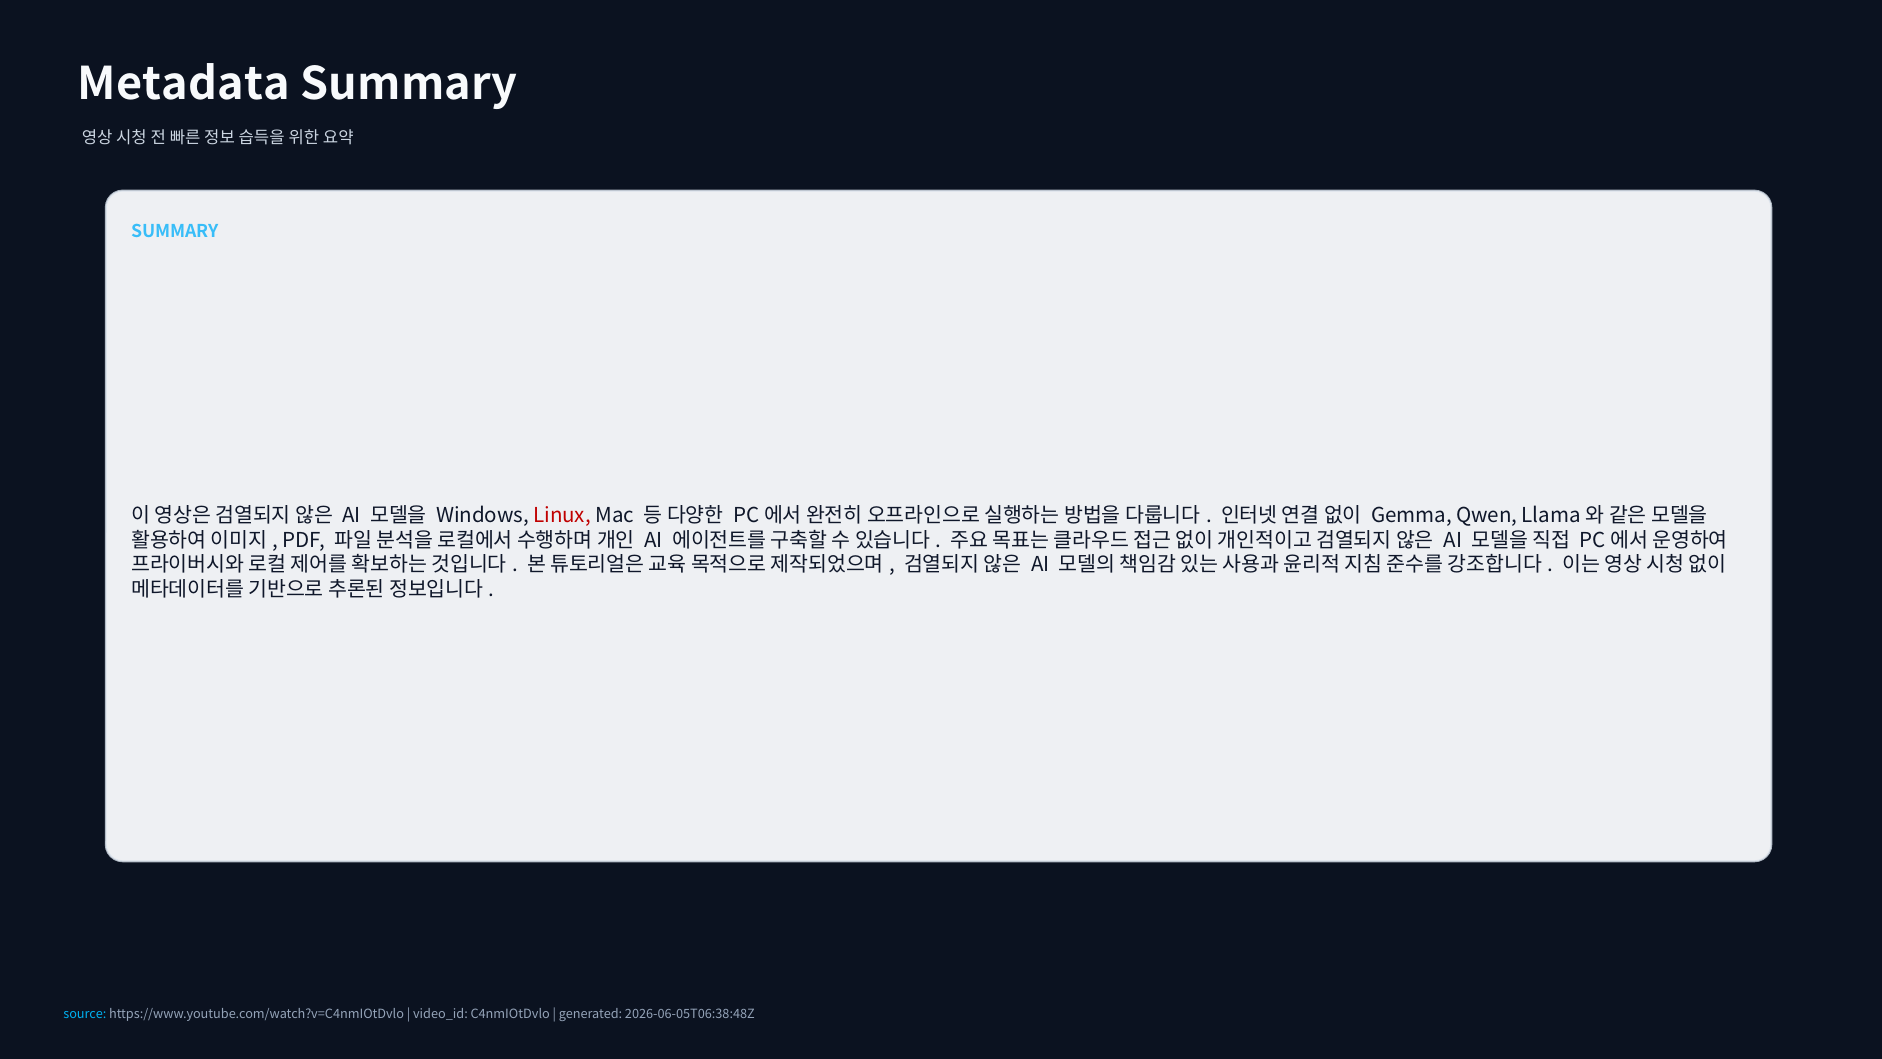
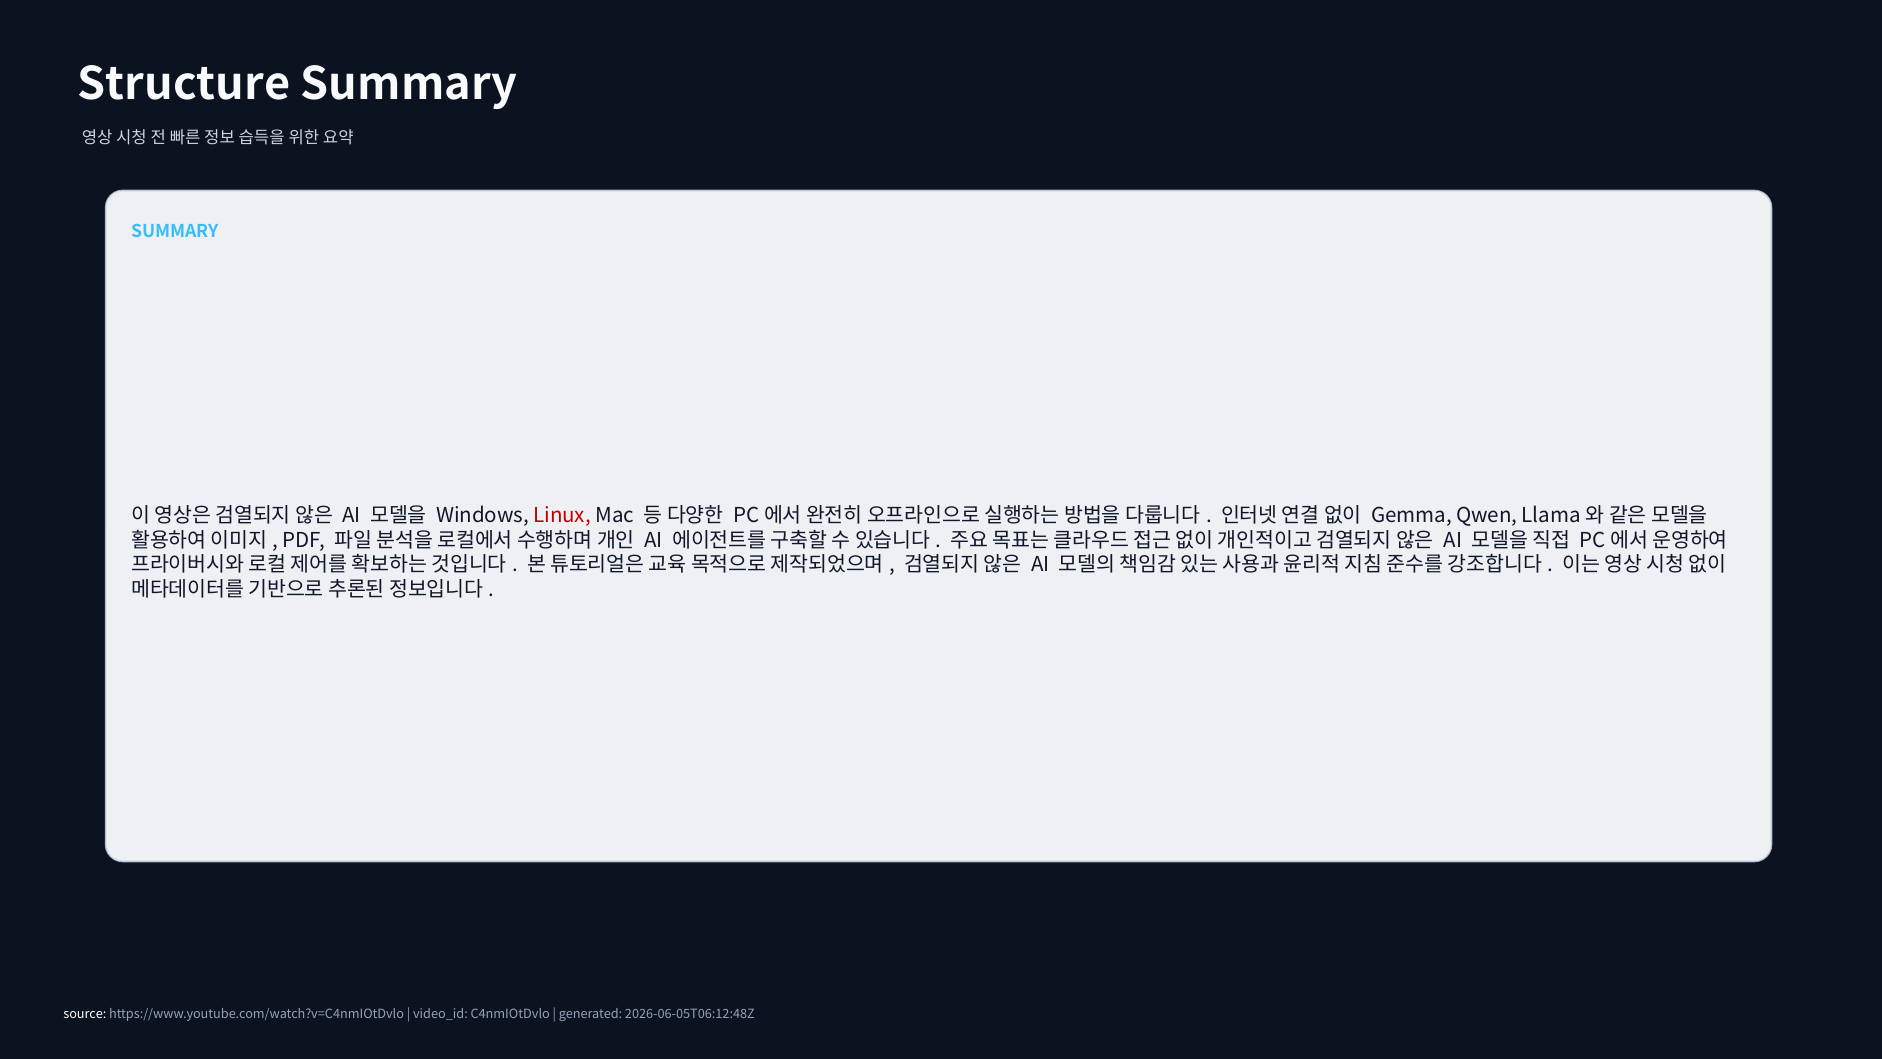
Metadata: Metadata -> Structure
source colour: light blue -> white
2026-06-05T06:38:48Z: 2026-06-05T06:38:48Z -> 2026-06-05T06:12:48Z
